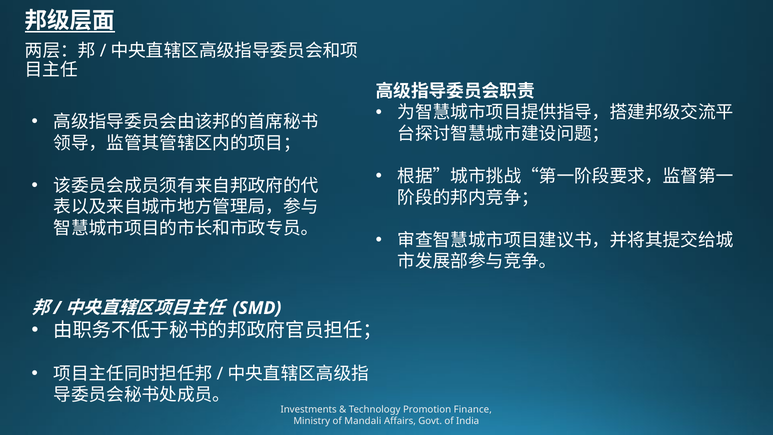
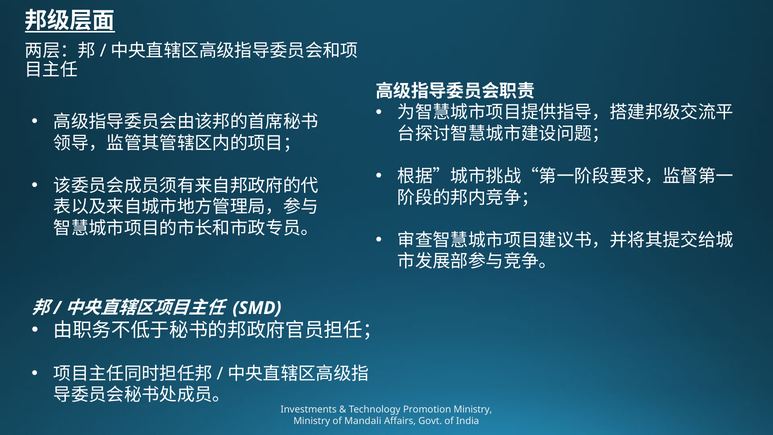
Promotion Finance: Finance -> Ministry
